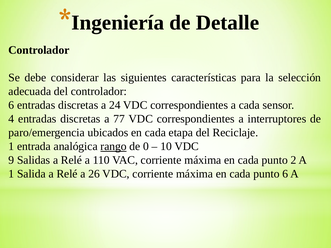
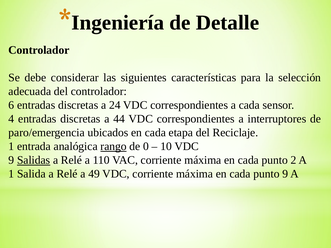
77: 77 -> 44
Salidas underline: none -> present
26: 26 -> 49
punto 6: 6 -> 9
